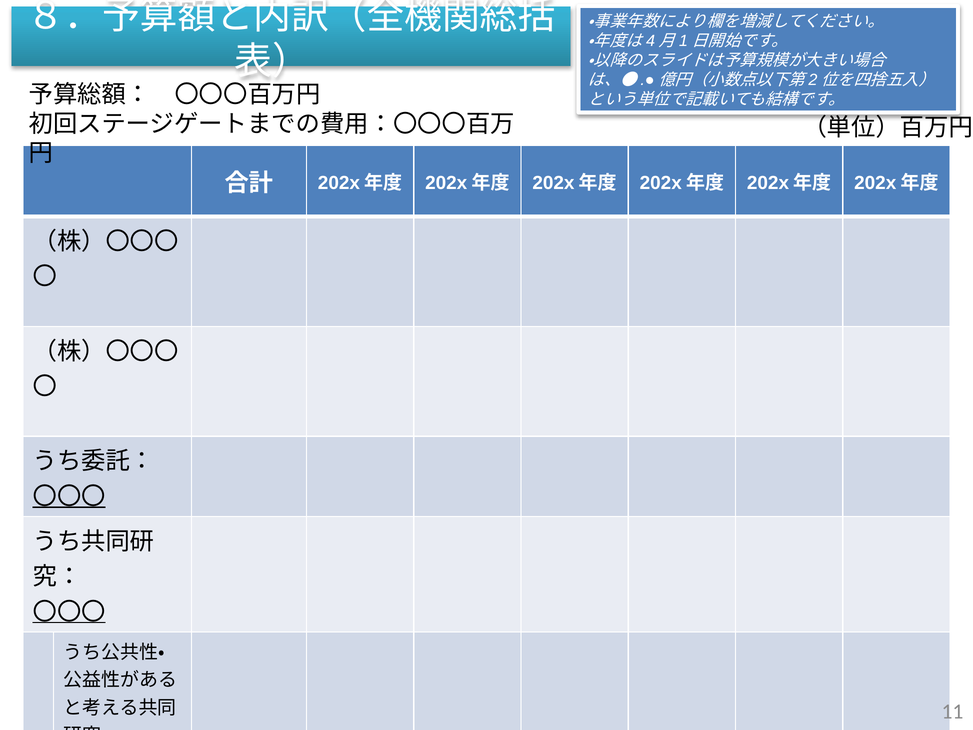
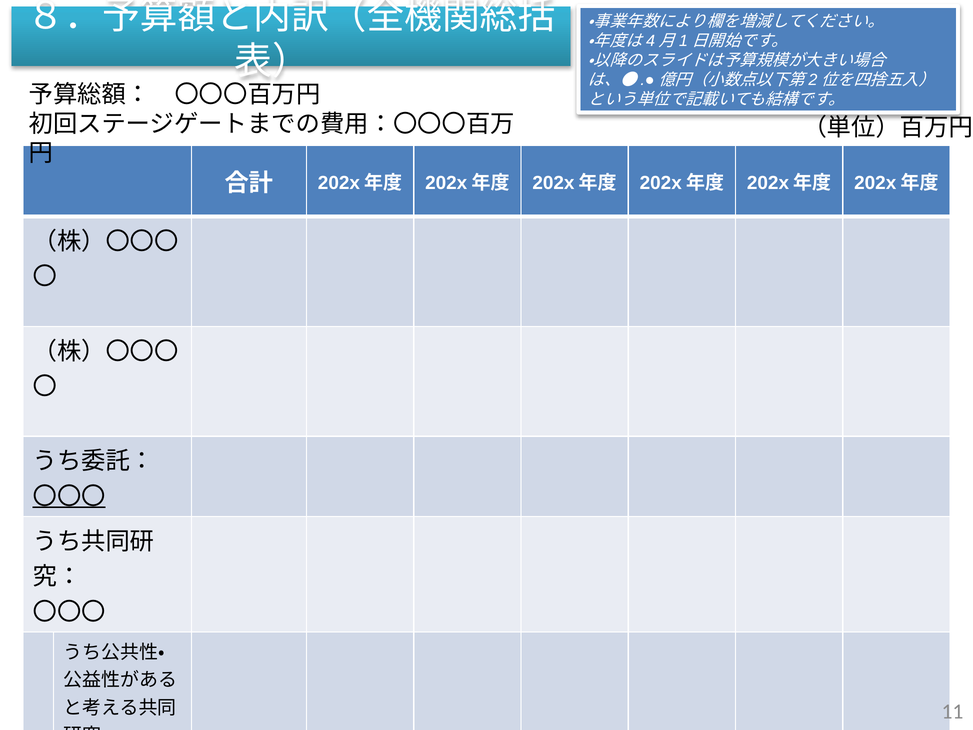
〇〇〇 at (69, 612) underline: present -> none
